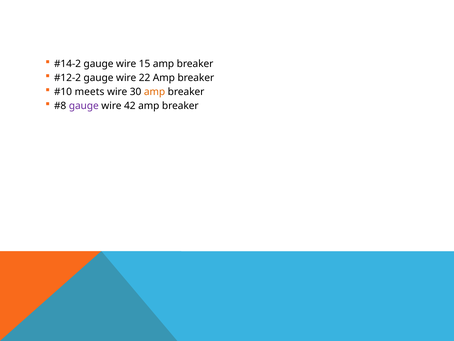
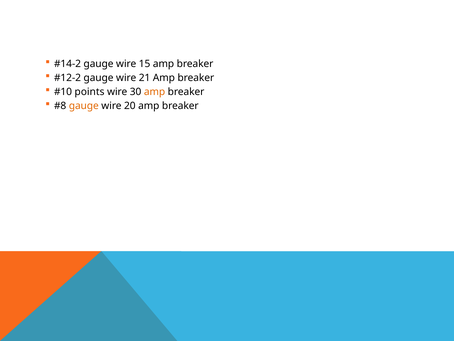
22: 22 -> 21
meets: meets -> points
gauge at (84, 106) colour: purple -> orange
42: 42 -> 20
